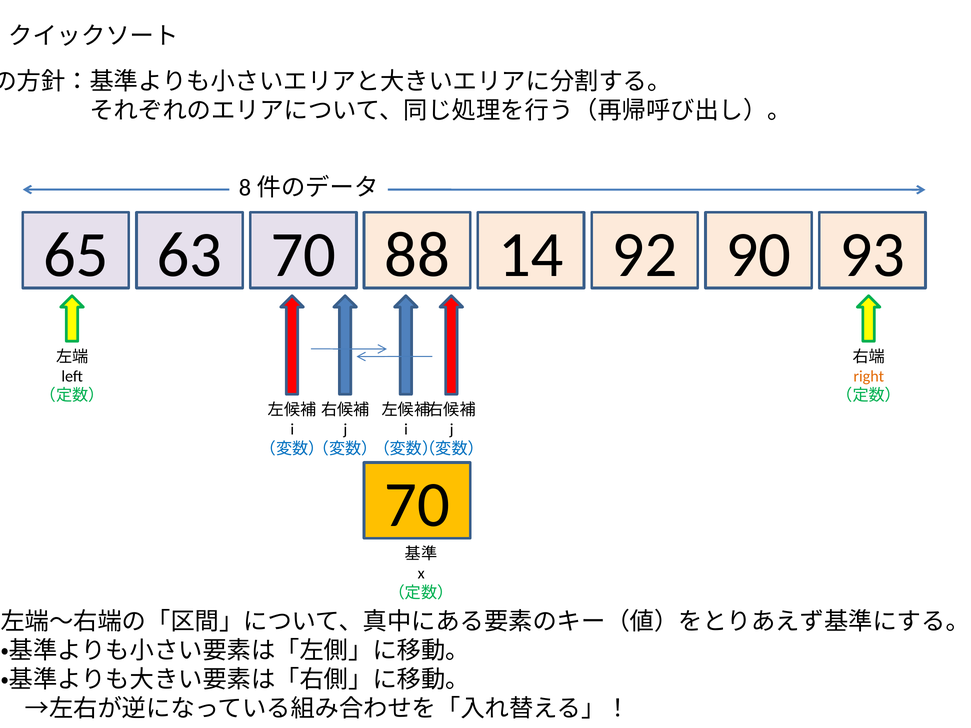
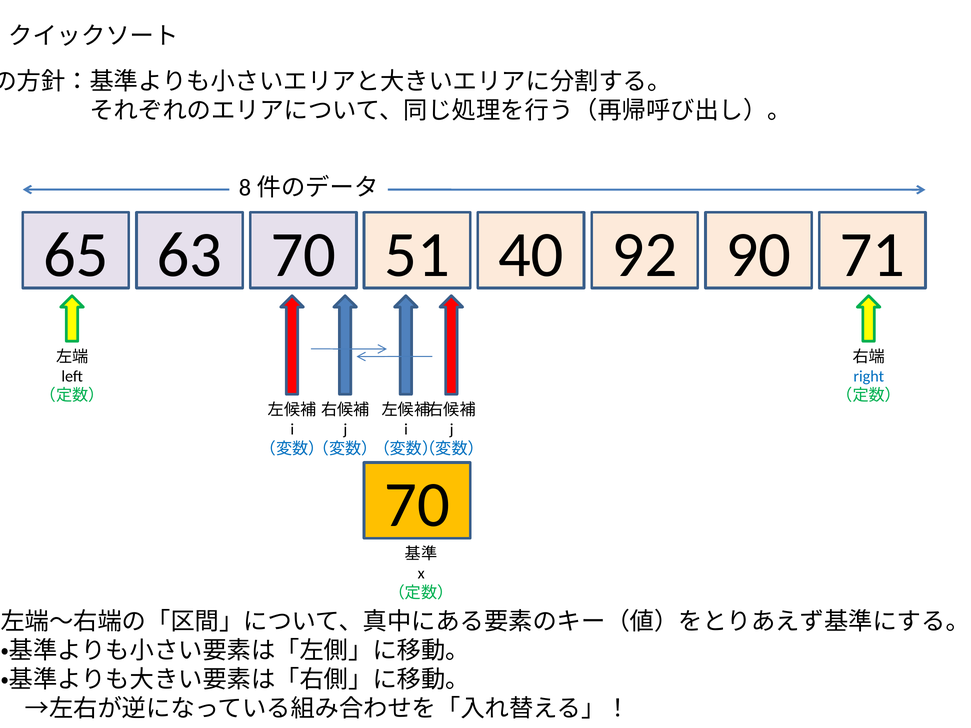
88: 88 -> 51
14: 14 -> 40
93: 93 -> 71
right colour: orange -> blue
